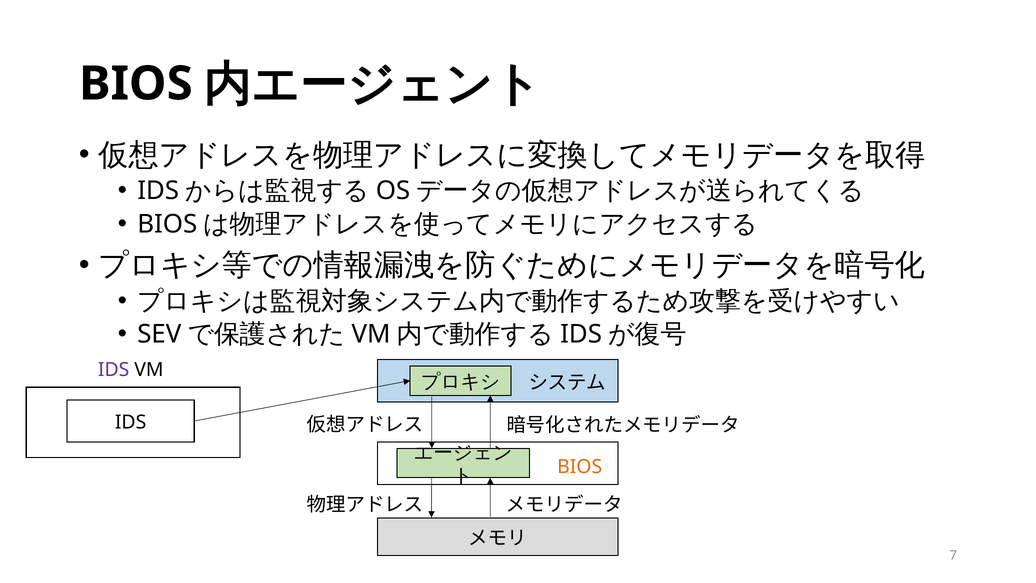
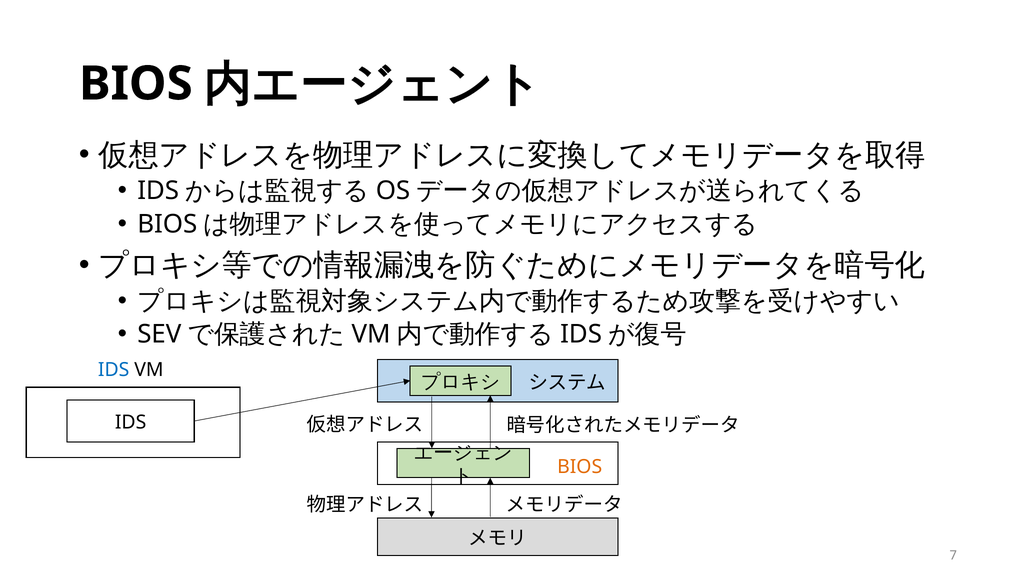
IDS at (114, 370) colour: purple -> blue
